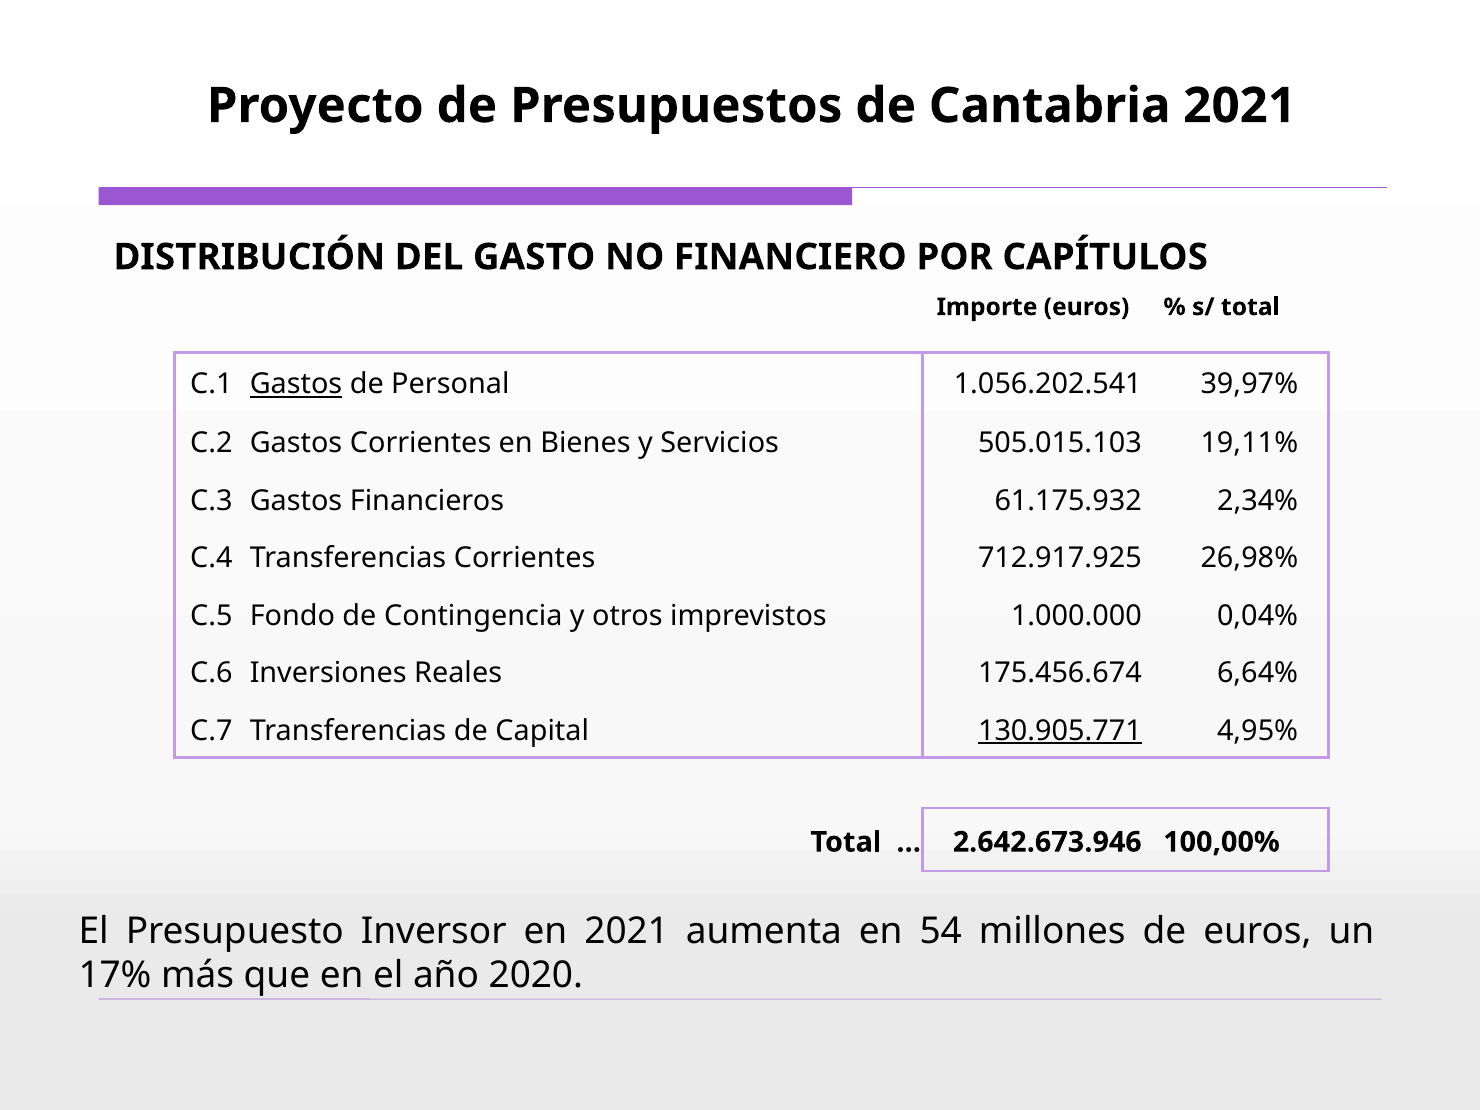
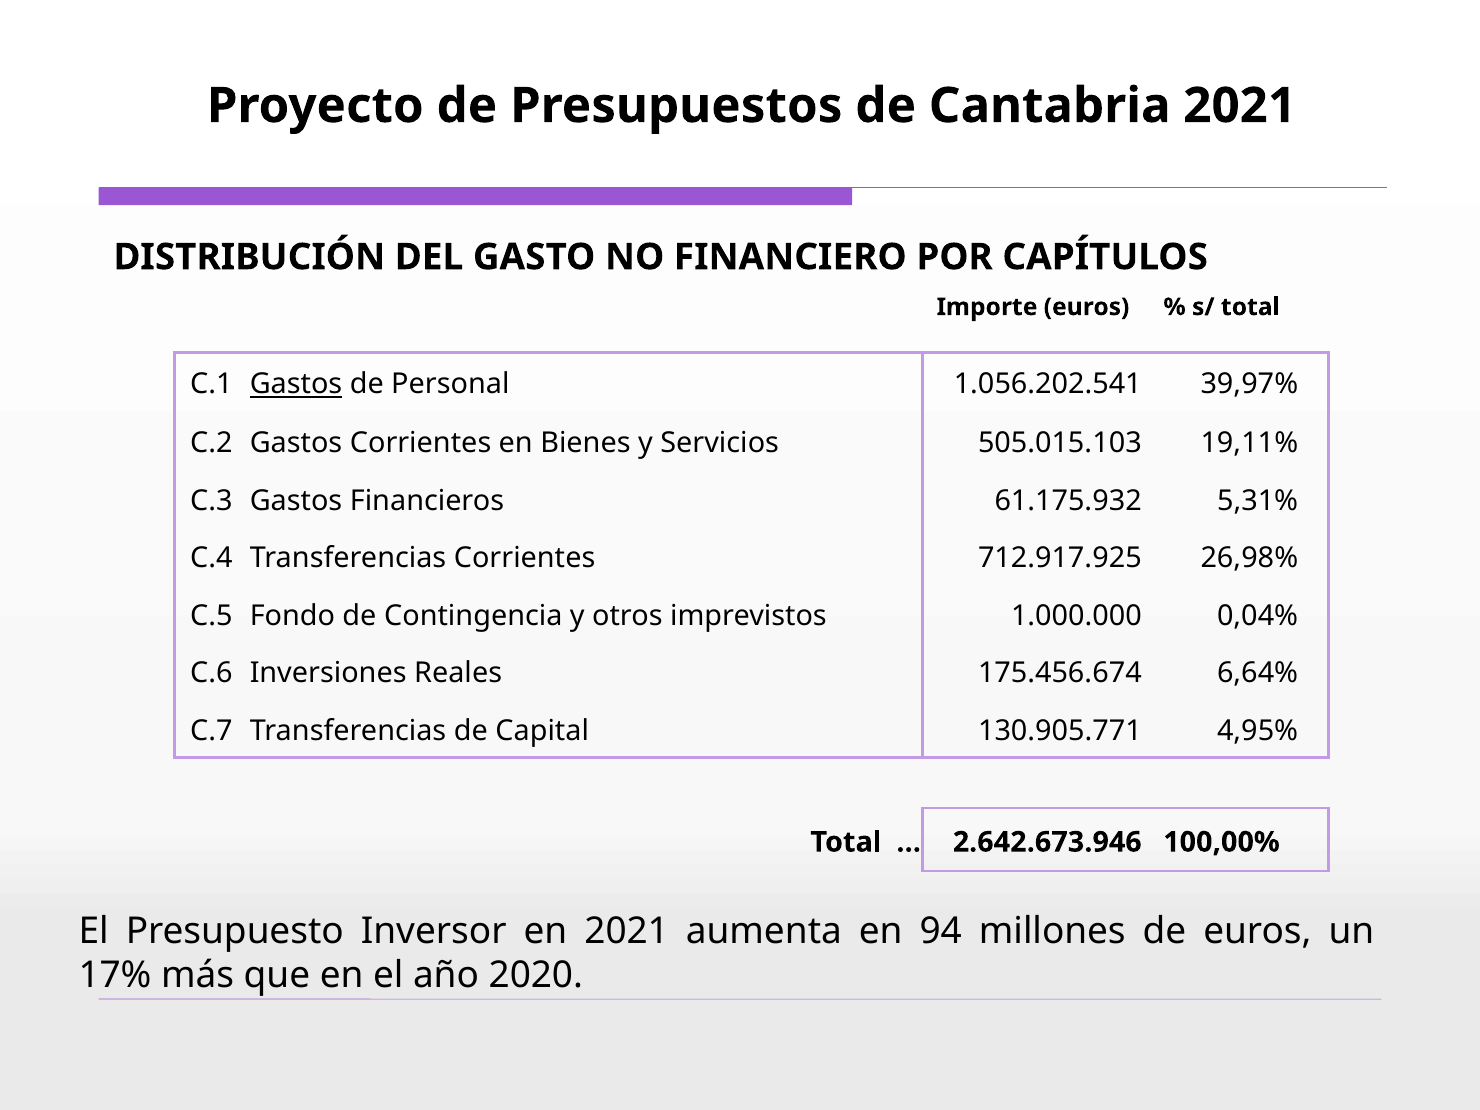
2,34%: 2,34% -> 5,31%
130.905.771 underline: present -> none
54: 54 -> 94
